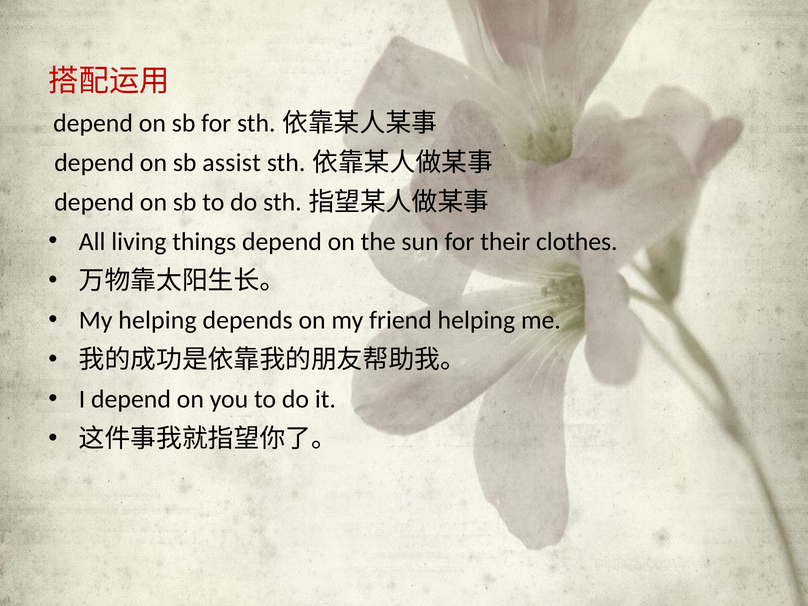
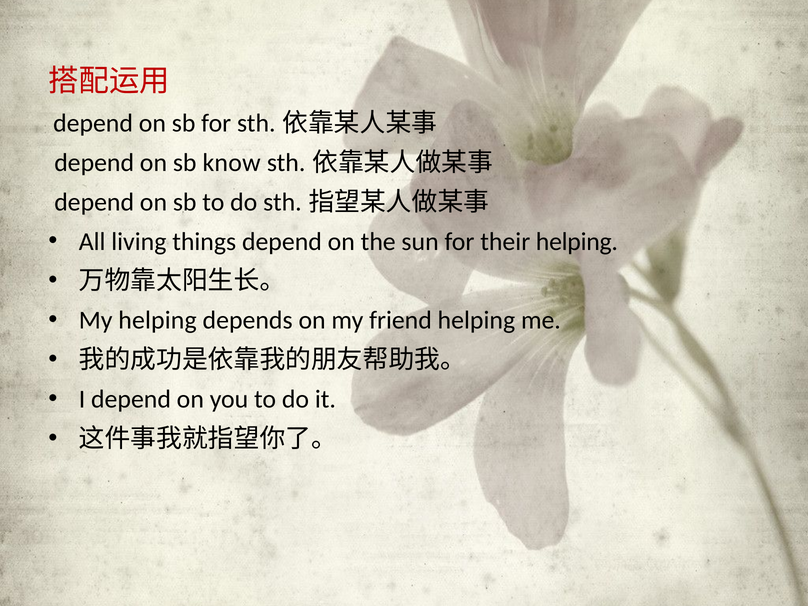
assist: assist -> know
their clothes: clothes -> helping
